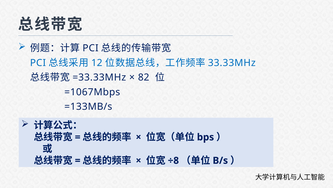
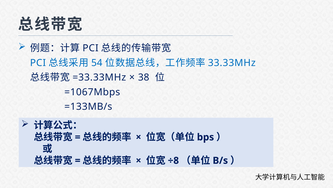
12: 12 -> 54
82: 82 -> 38
